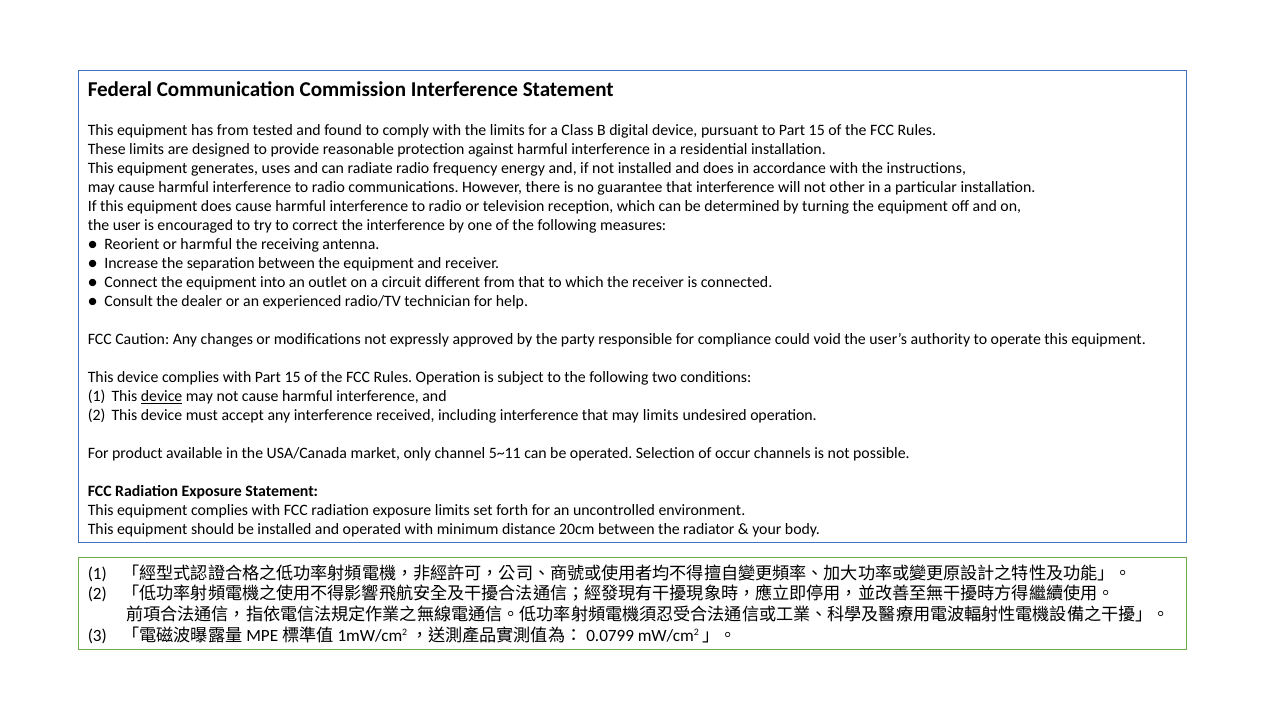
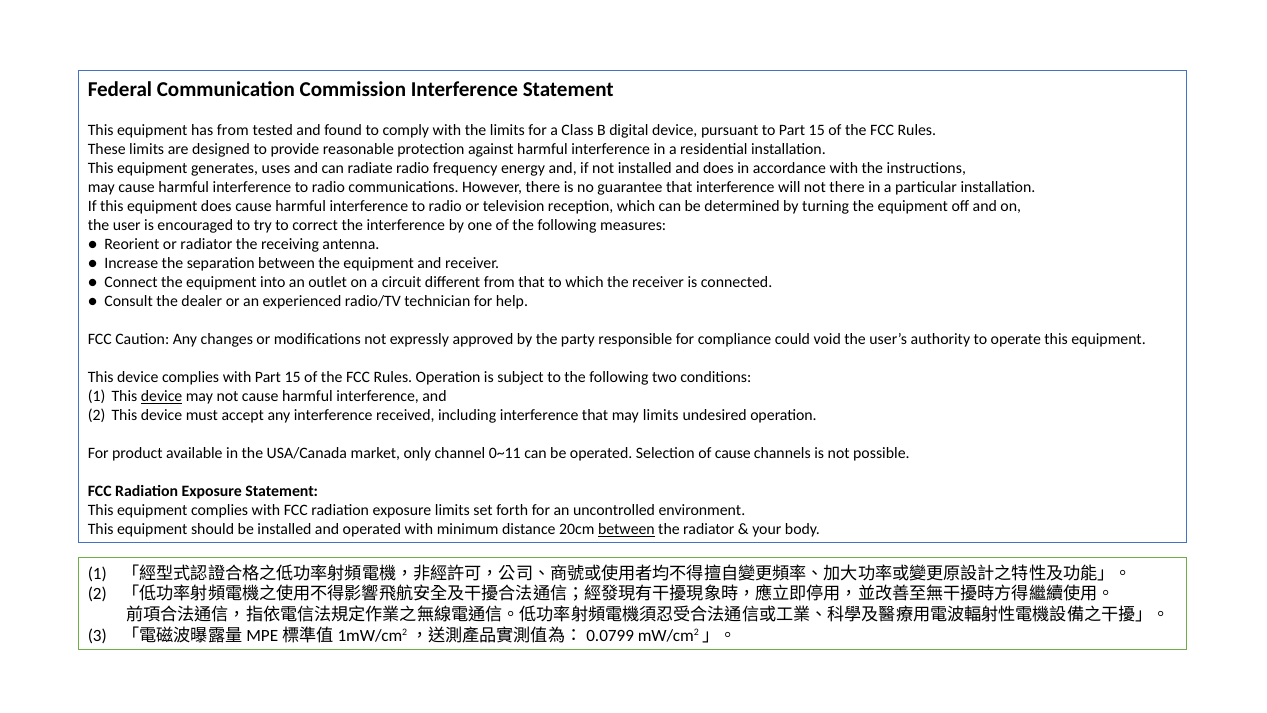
not other: other -> there
or harmful: harmful -> radiator
5~11: 5~11 -> 0~11
of occur: occur -> cause
between at (626, 529) underline: none -> present
